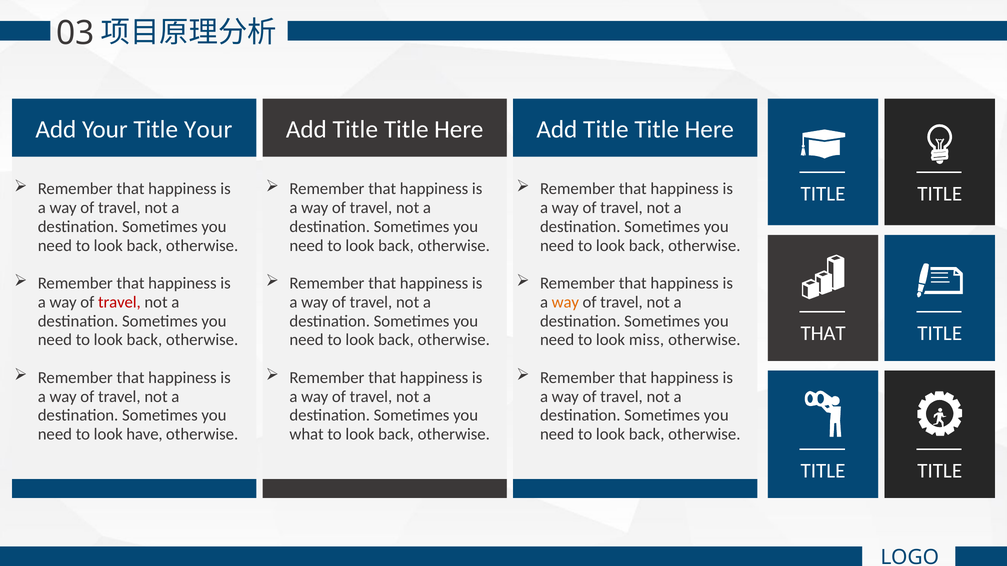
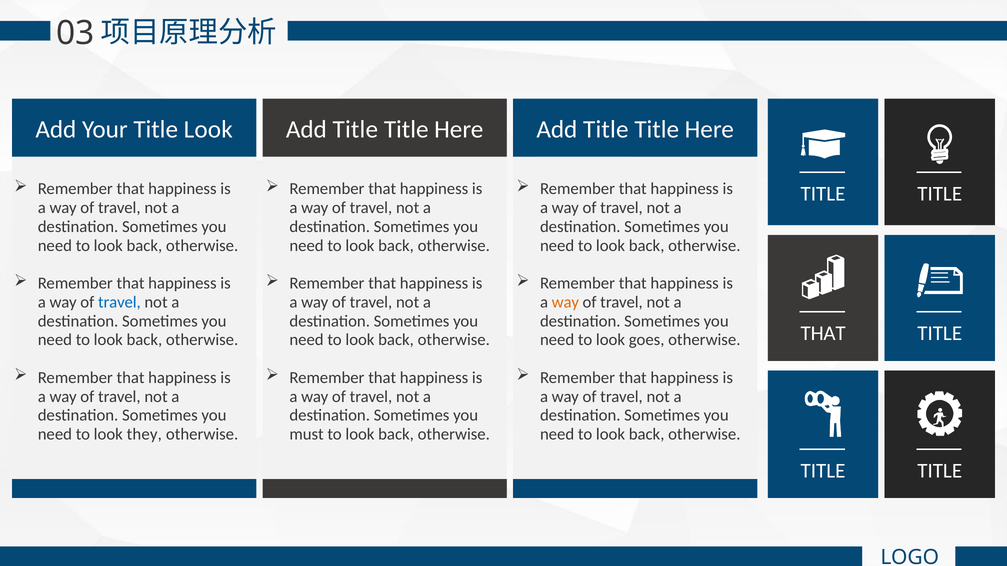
Title Your: Your -> Look
travel at (119, 302) colour: red -> blue
miss: miss -> goes
have: have -> they
what: what -> must
